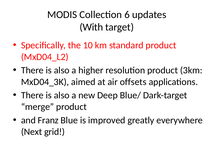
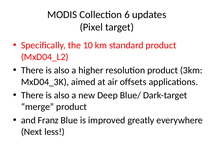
With: With -> Pixel
grid: grid -> less
